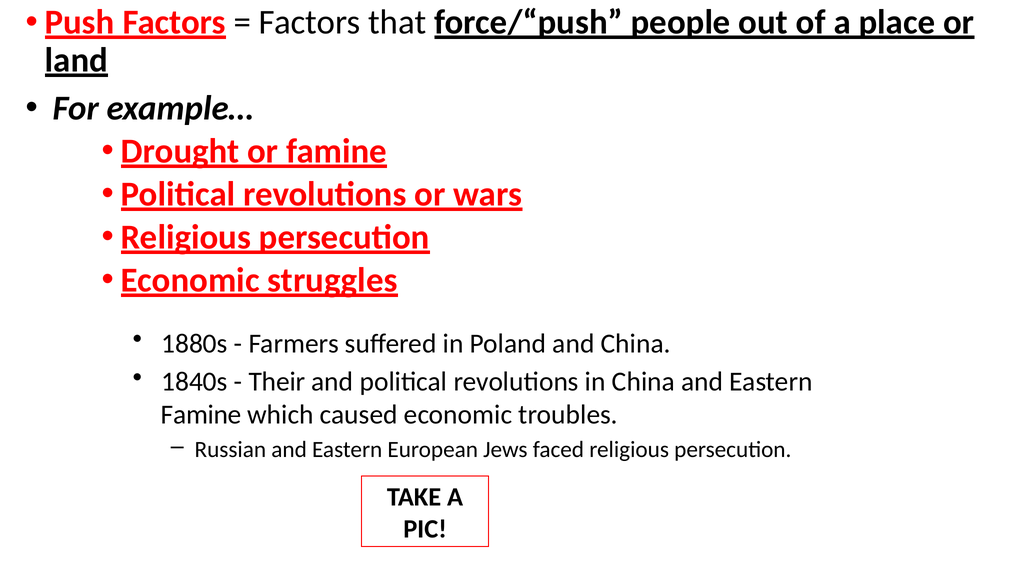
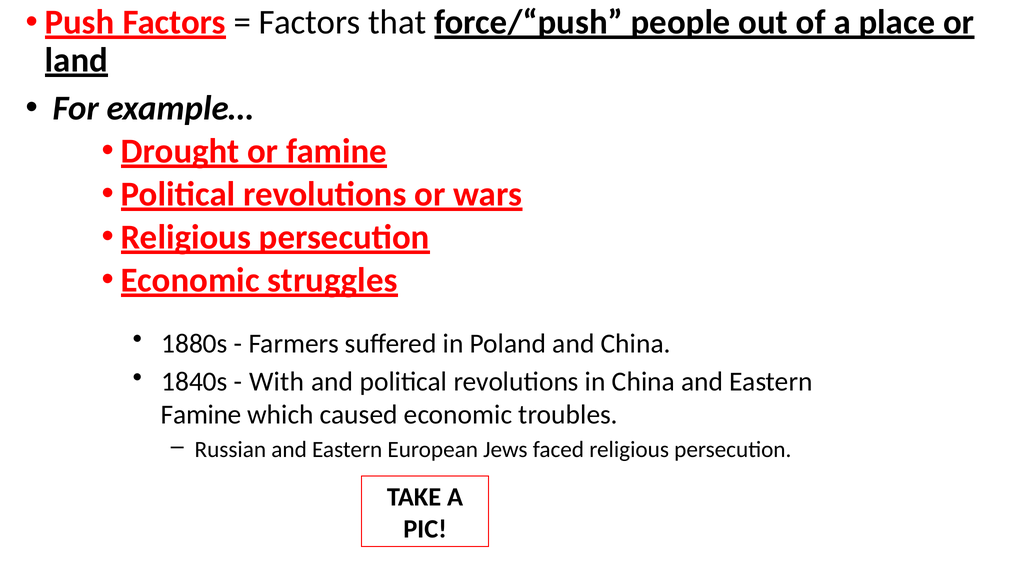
Their: Their -> With
